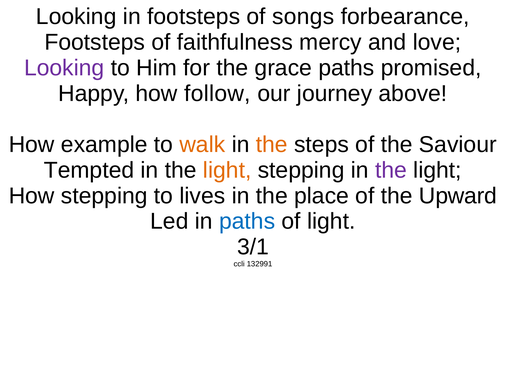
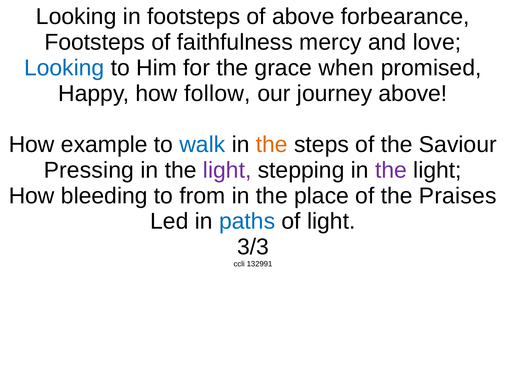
of songs: songs -> above
Looking at (64, 68) colour: purple -> blue
grace paths: paths -> when
walk colour: orange -> blue
Tempted: Tempted -> Pressing
light at (227, 170) colour: orange -> purple
How stepping: stepping -> bleeding
lives: lives -> from
Upward: Upward -> Praises
3/1: 3/1 -> 3/3
